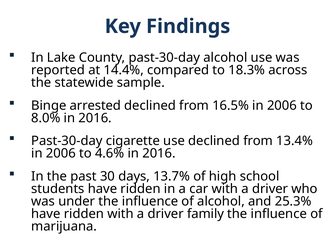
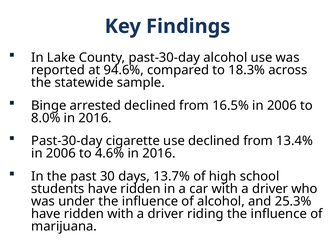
14.4%: 14.4% -> 94.6%
family: family -> riding
